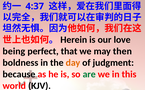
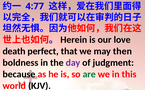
4:37: 4:37 -> 4:77
being: being -> death
day colour: orange -> purple
